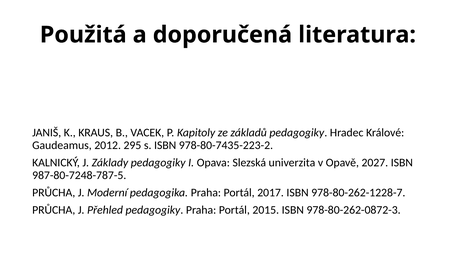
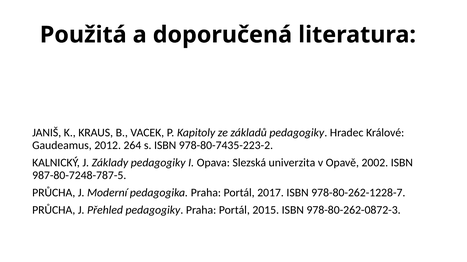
295: 295 -> 264
2027: 2027 -> 2002
